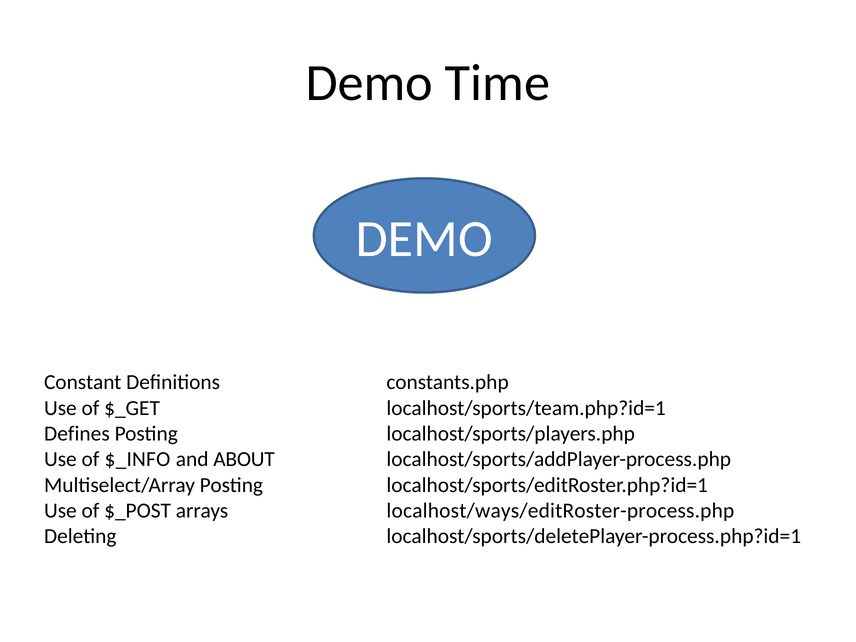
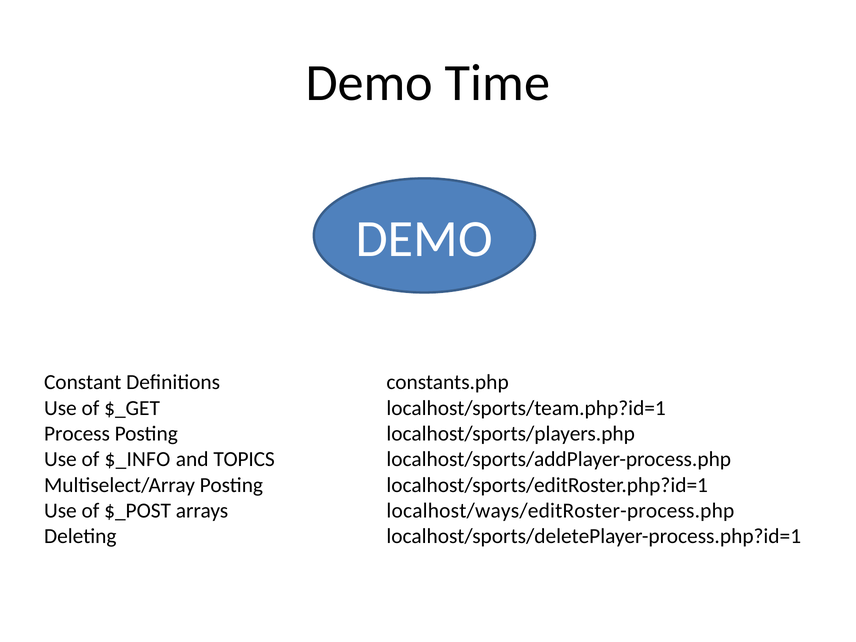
Defines: Defines -> Process
ABOUT: ABOUT -> TOPICS
